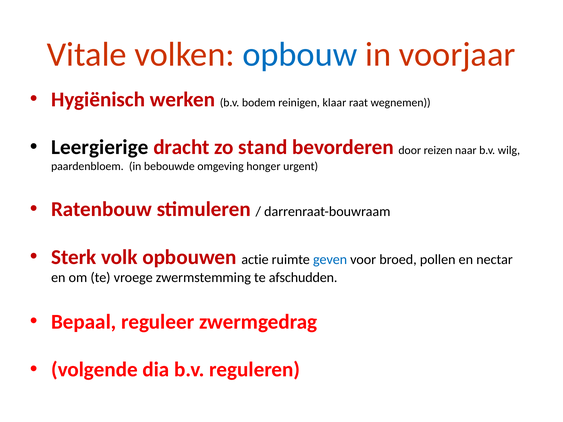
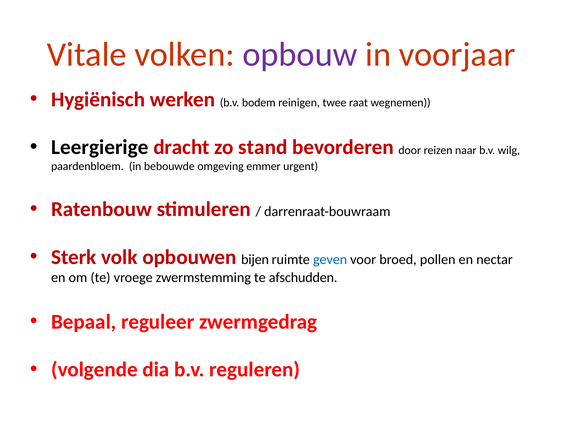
opbouw colour: blue -> purple
klaar: klaar -> twee
honger: honger -> emmer
actie: actie -> bijen
